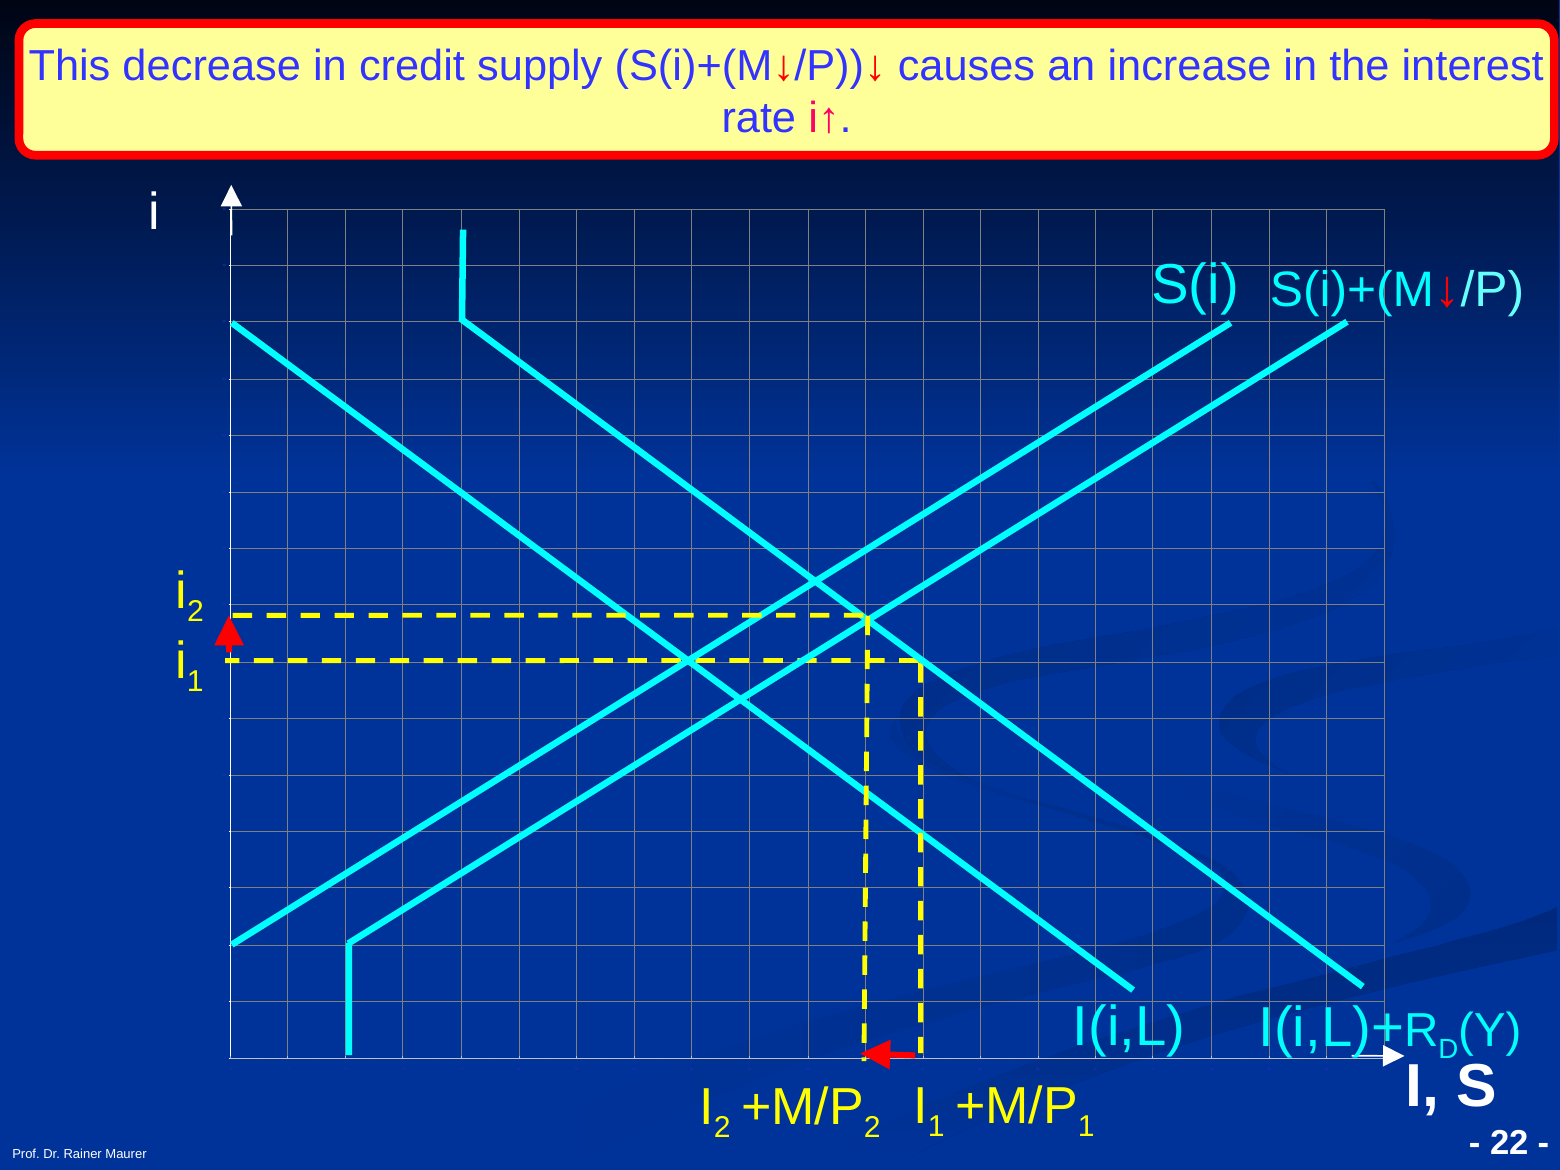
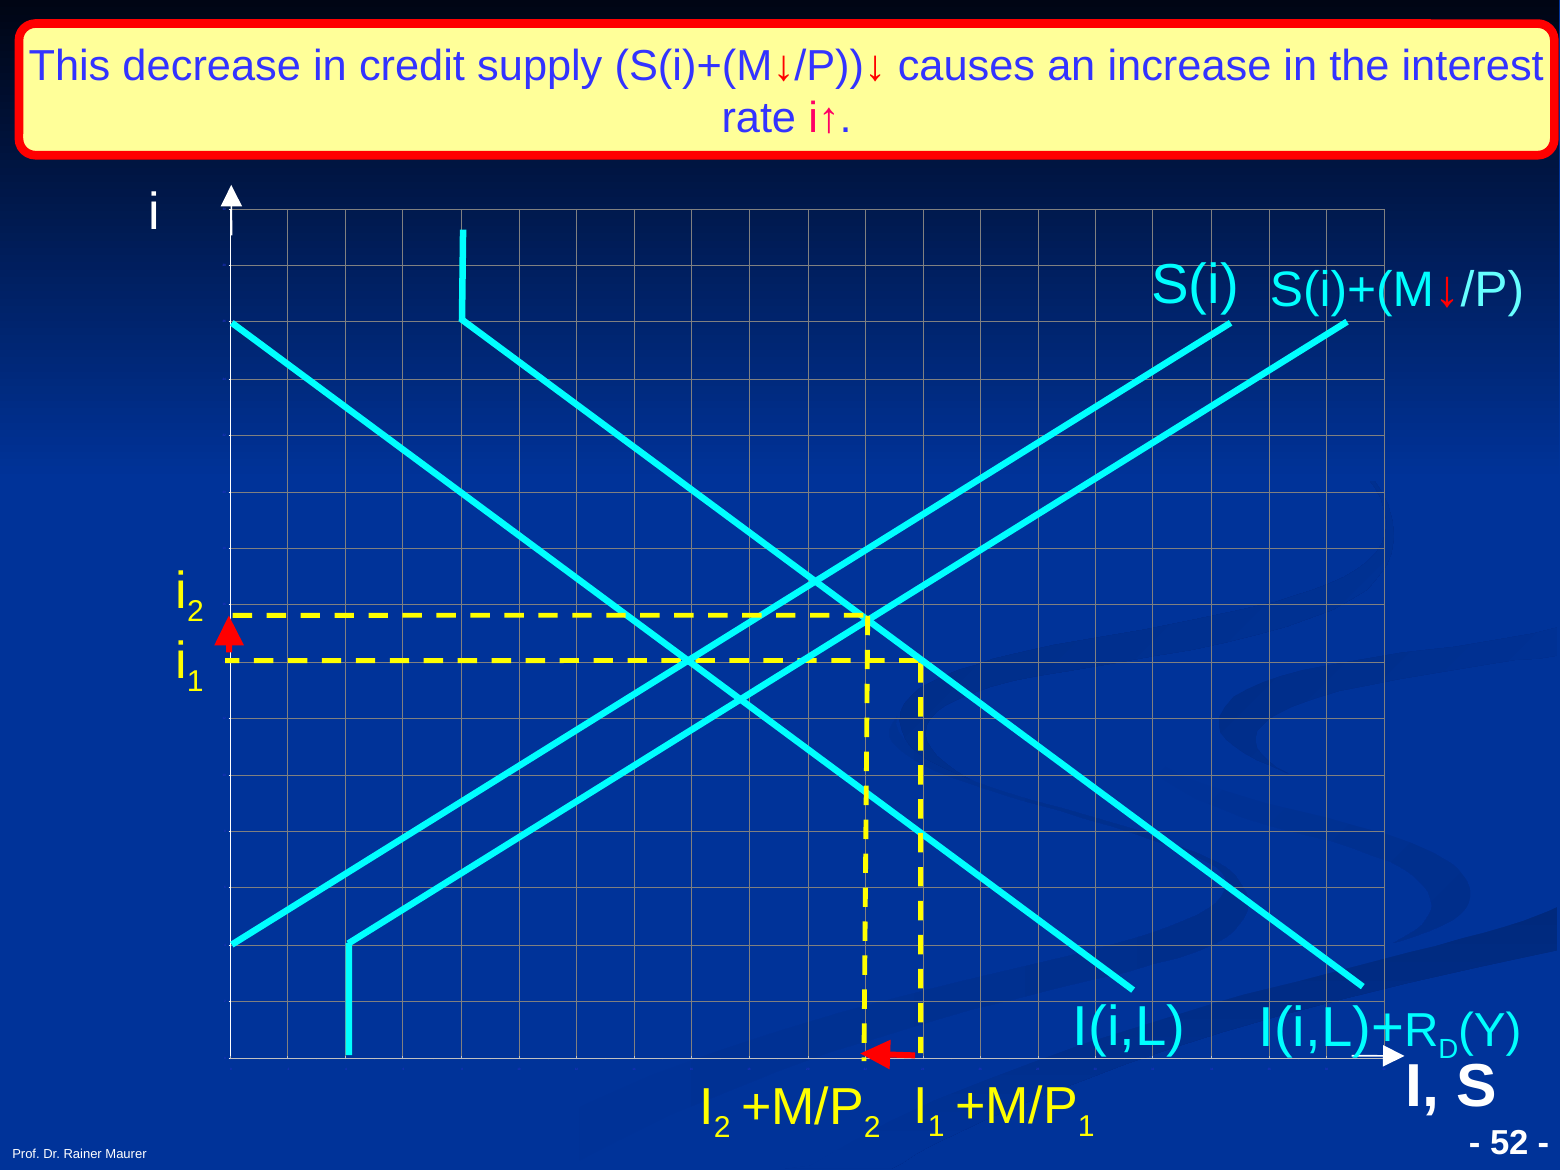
22 at (1509, 1143): 22 -> 52
